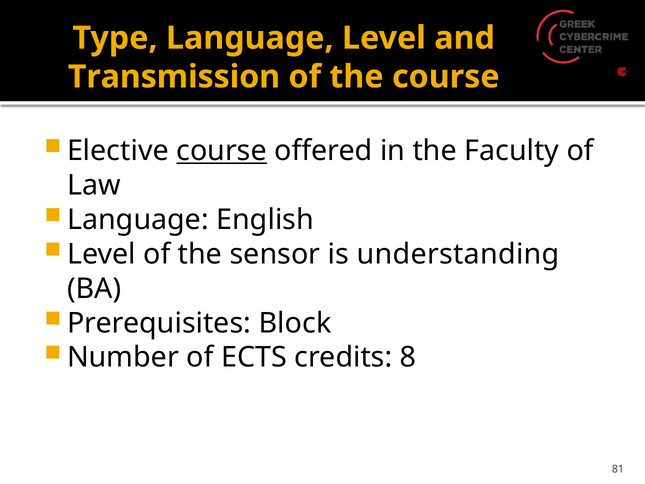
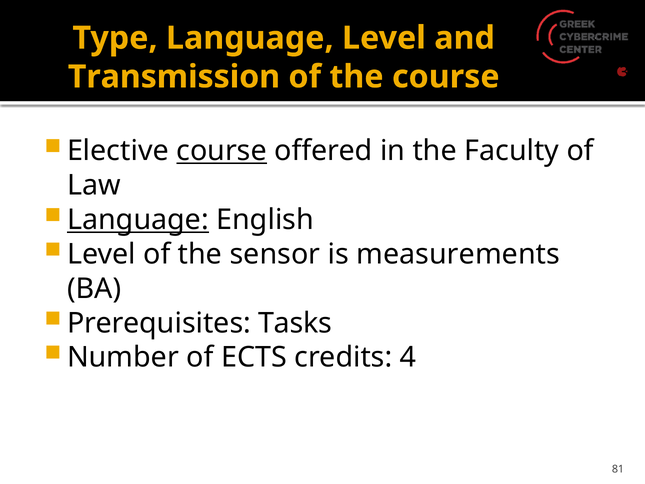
Language at (138, 220) underline: none -> present
understanding: understanding -> measurements
Block: Block -> Tasks
8: 8 -> 4
